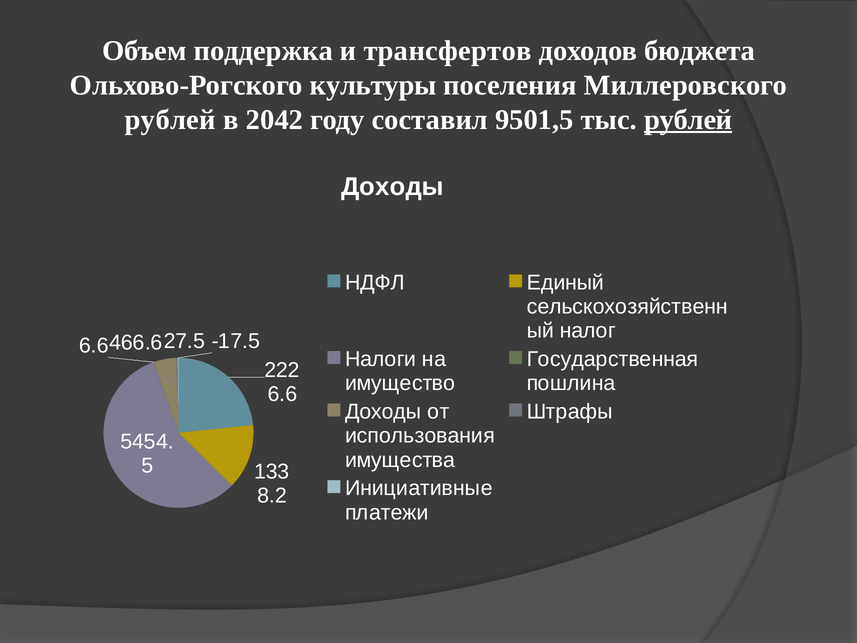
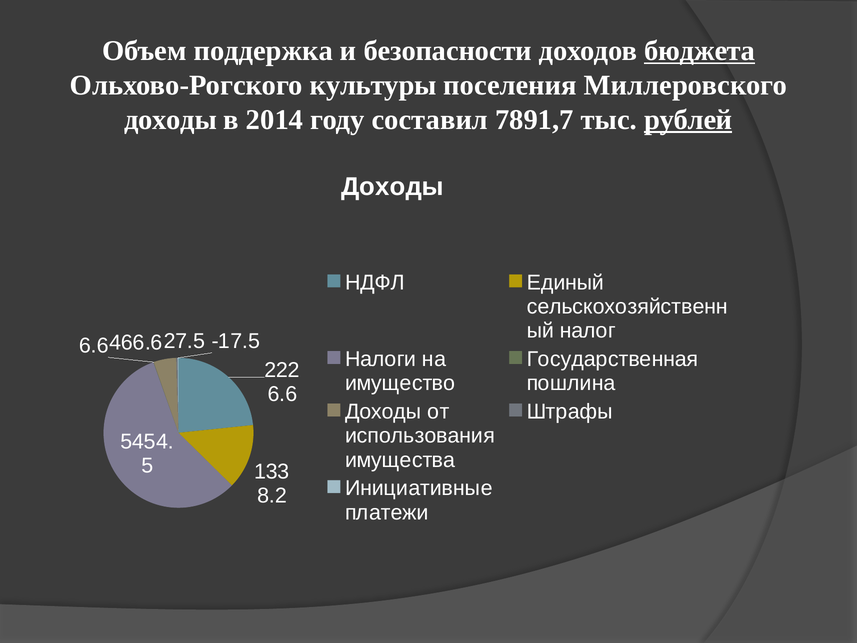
трансфертов: трансфертов -> безопасности
бюджета underline: none -> present
рублей at (170, 120): рублей -> доходы
2042: 2042 -> 2014
9501,5: 9501,5 -> 7891,7
